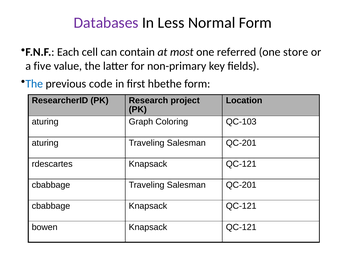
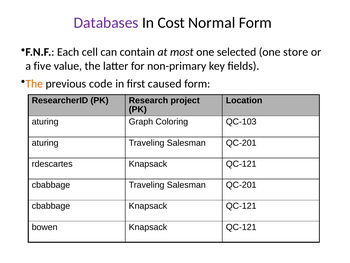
Less: Less -> Cost
referred: referred -> selected
The at (34, 83) colour: blue -> orange
hbethe: hbethe -> caused
